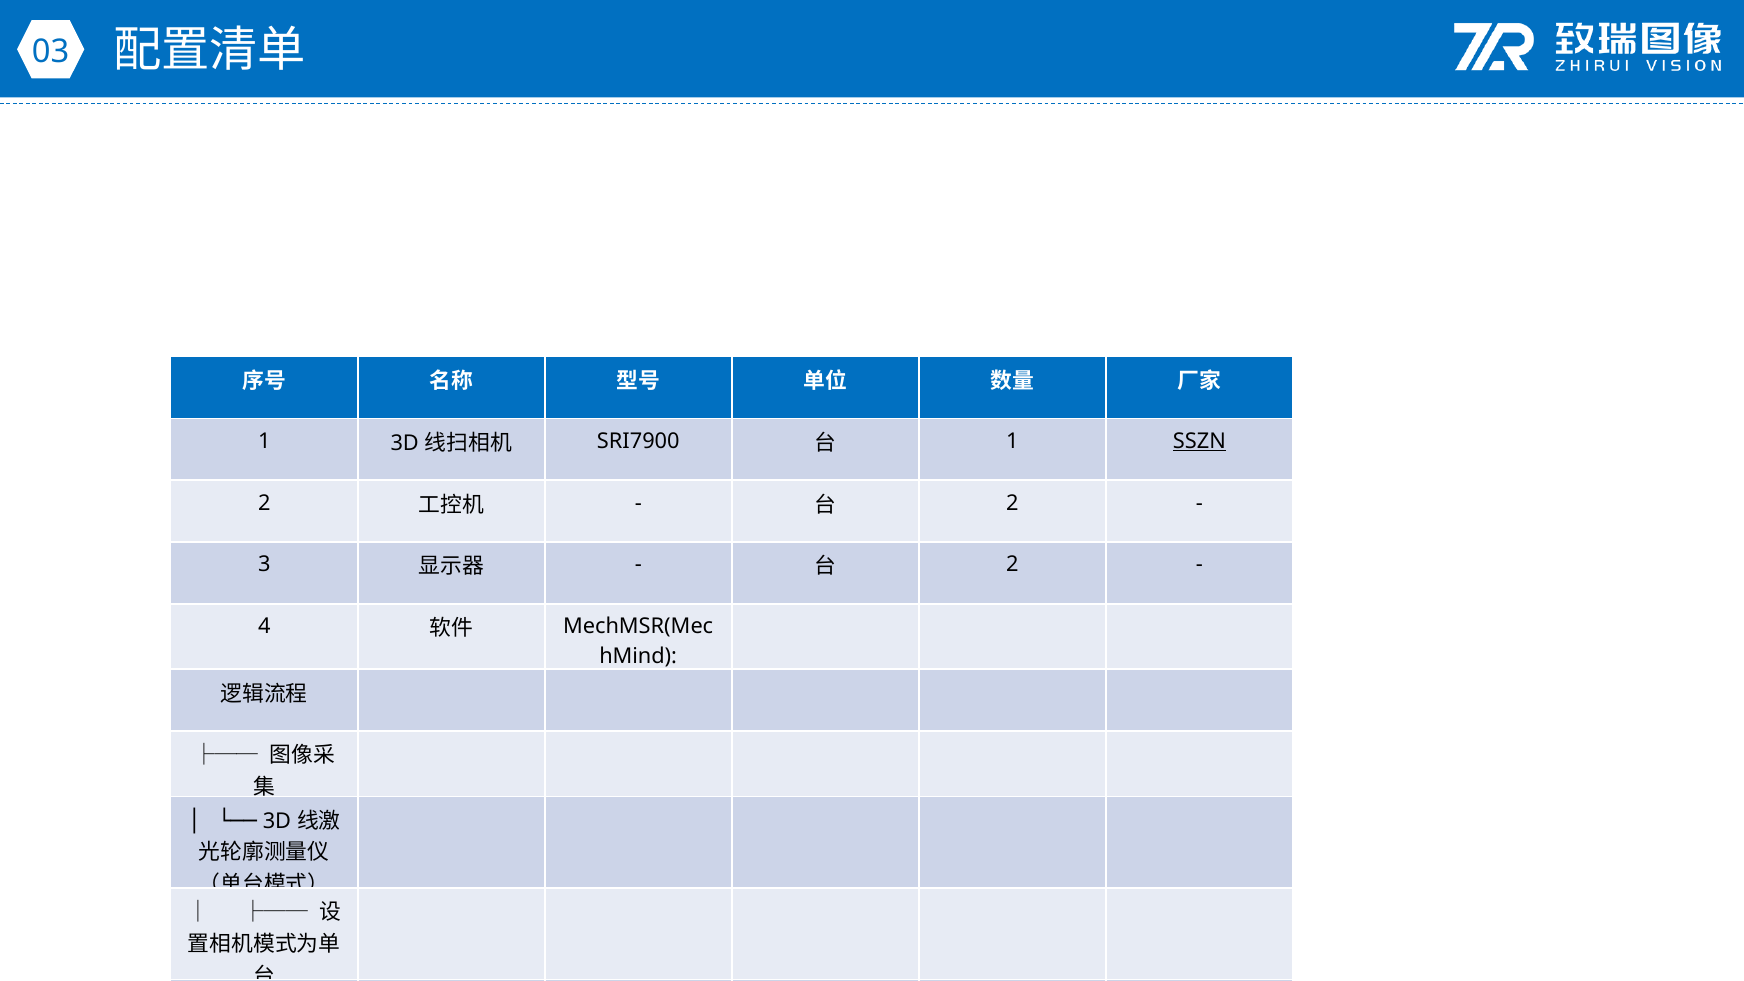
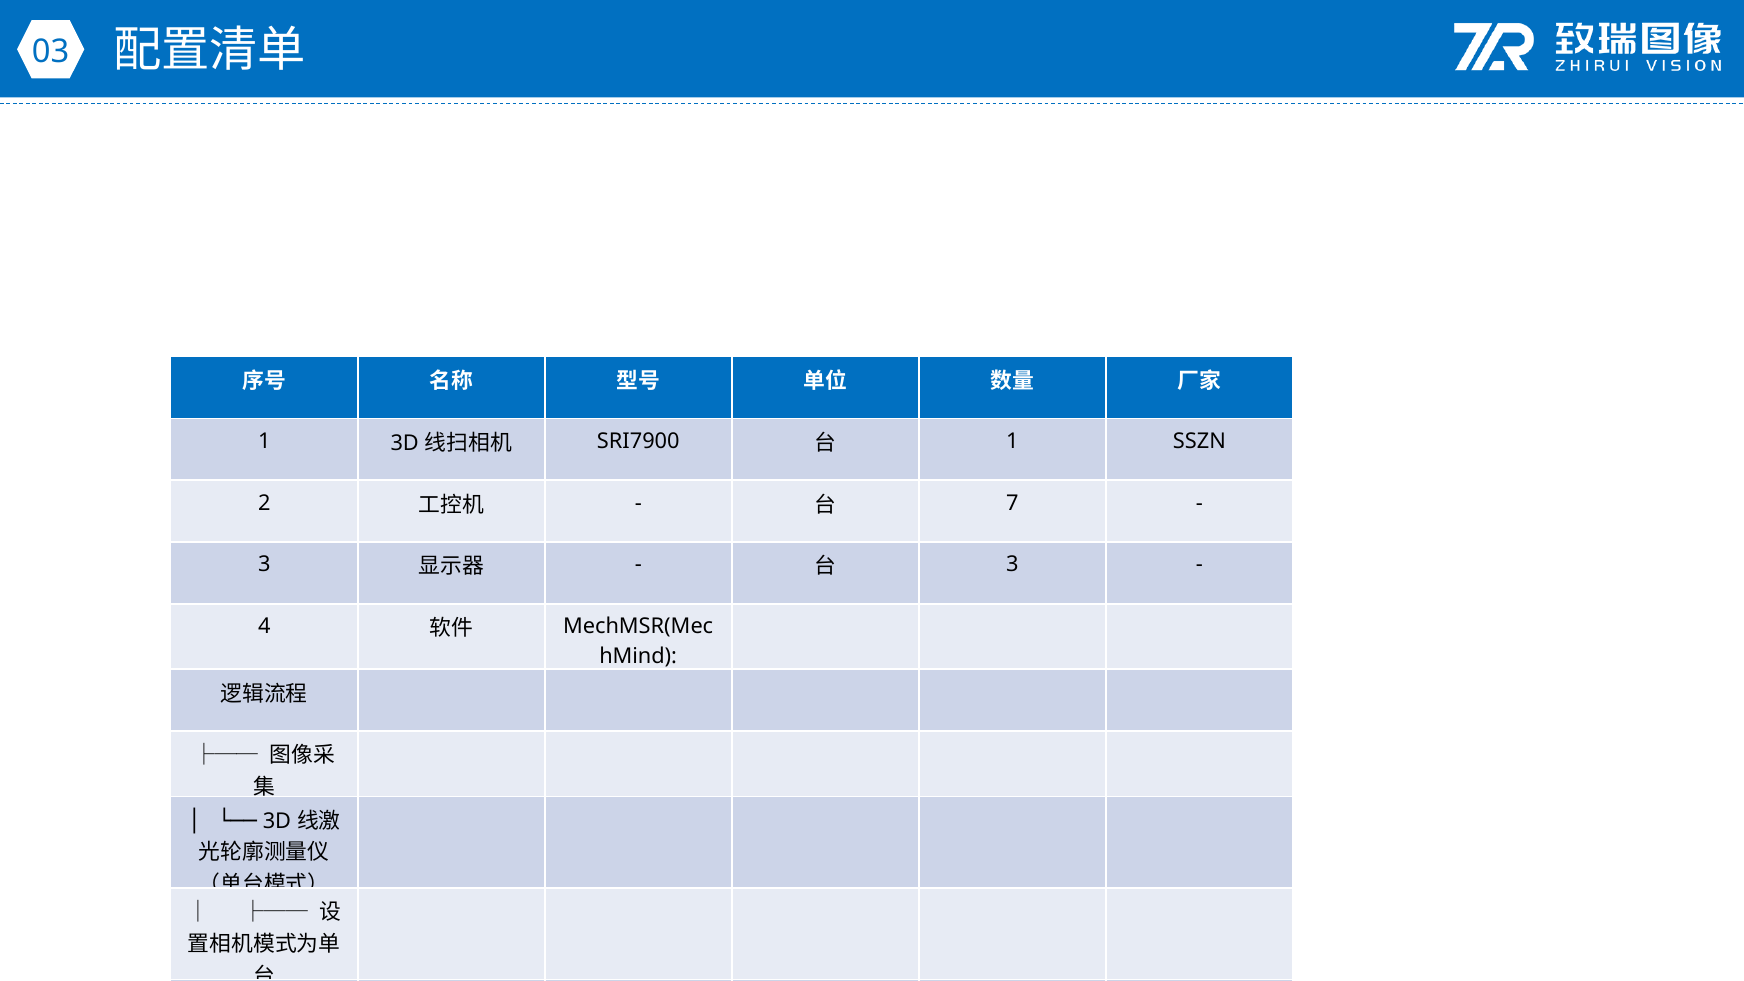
SSZN underline: present -> none
2 at (1012, 503): 2 -> 7
2 at (1012, 565): 2 -> 3
